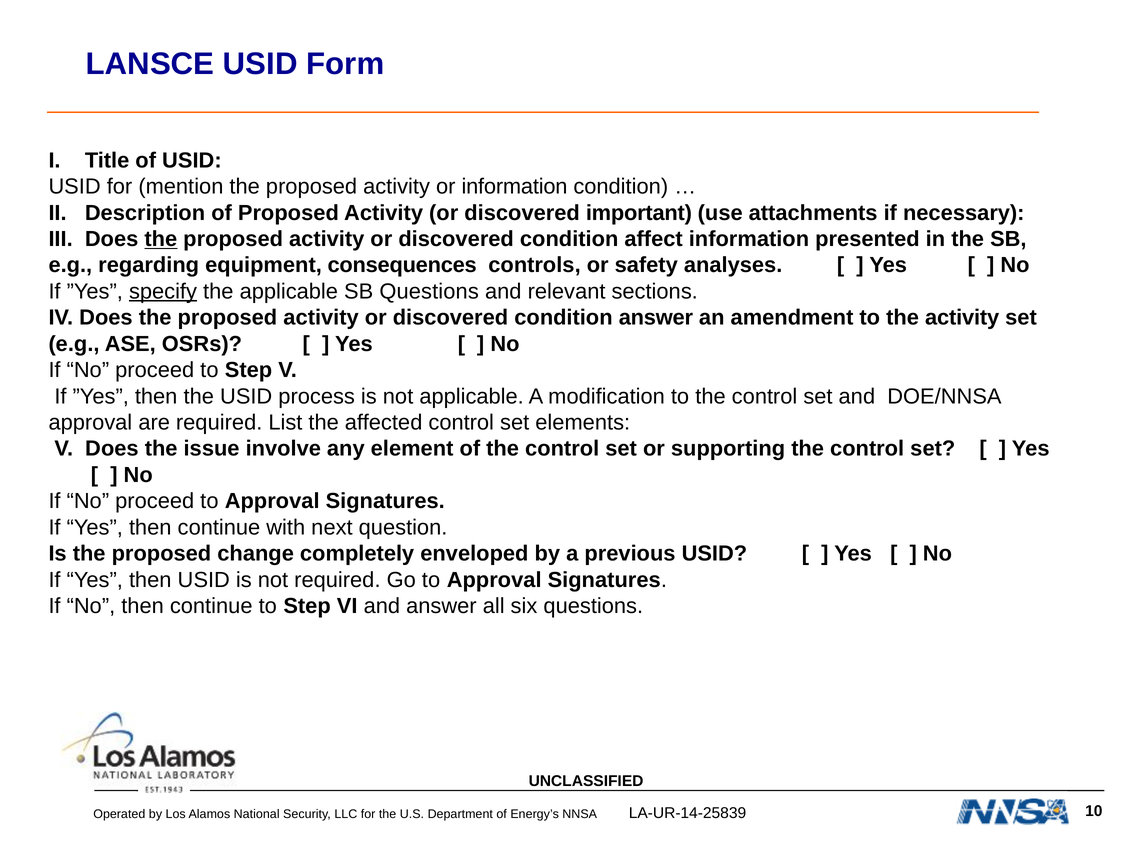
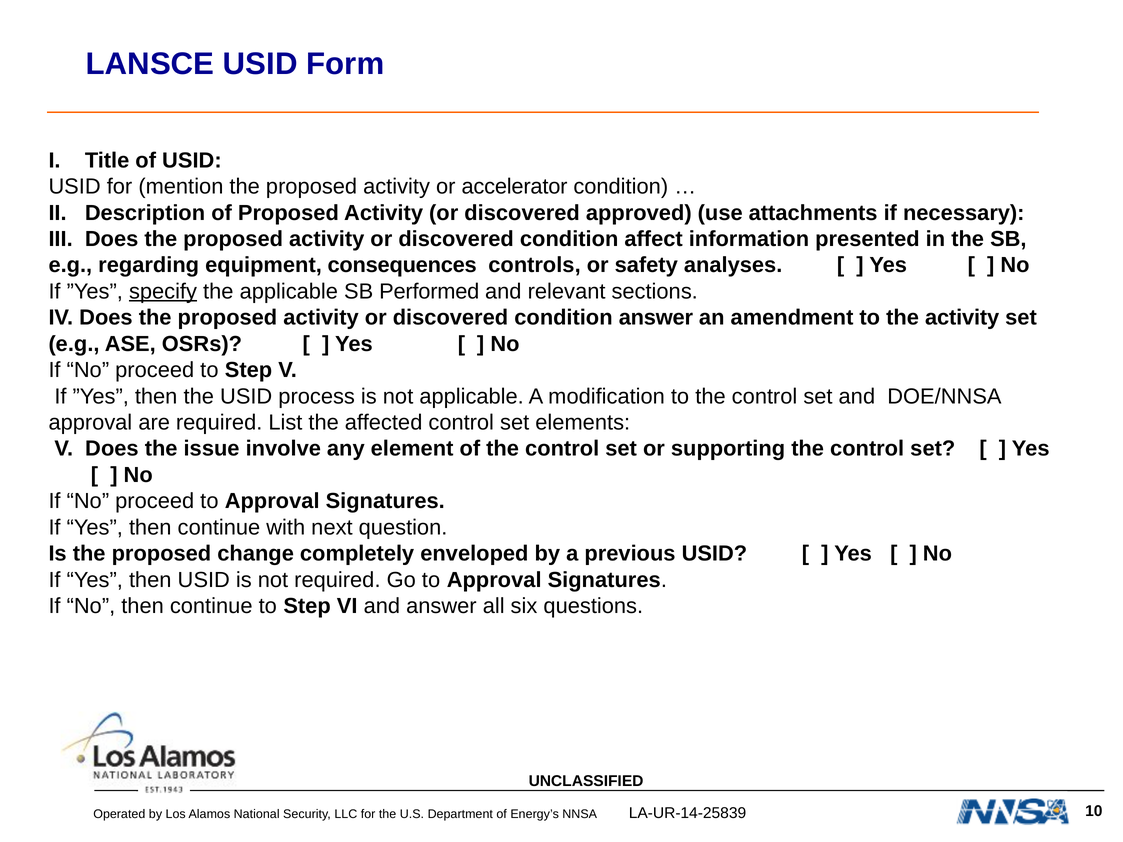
or information: information -> accelerator
important: important -> approved
the at (161, 239) underline: present -> none
SB Questions: Questions -> Performed
